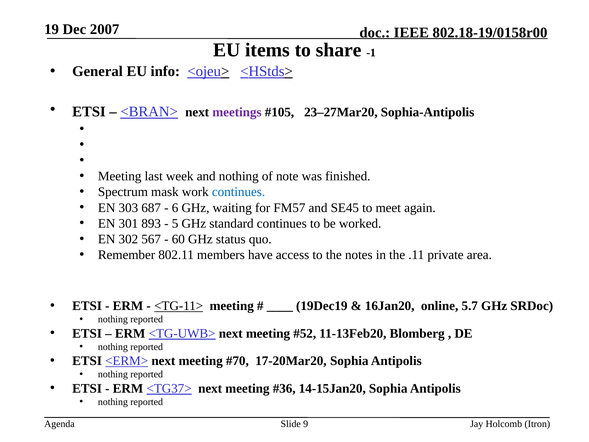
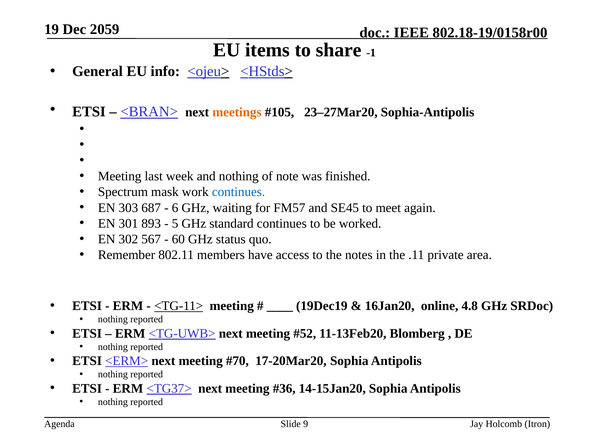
2007: 2007 -> 2059
meetings colour: purple -> orange
5.7: 5.7 -> 4.8
